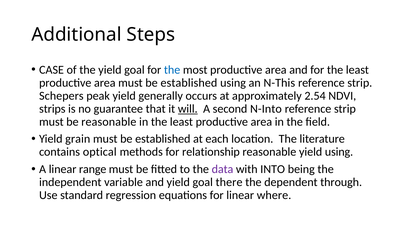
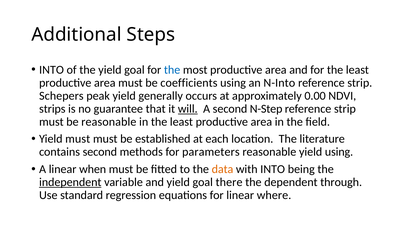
CASE at (52, 70): CASE -> INTO
area must be established: established -> coefficients
N-This: N-This -> N-Into
2.54: 2.54 -> 0.00
N-Into: N-Into -> N-Step
Yield grain: grain -> must
contains optical: optical -> second
relationship: relationship -> parameters
range: range -> when
data colour: purple -> orange
independent underline: none -> present
